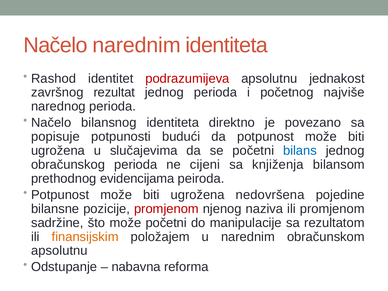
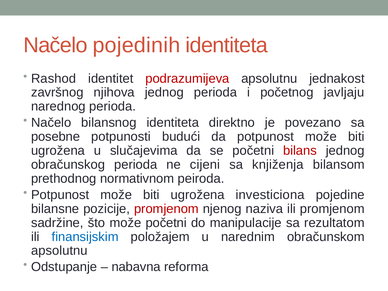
Načelo narednim: narednim -> pojedinih
rezultat: rezultat -> njihova
najviše: najviše -> javljaju
popisuje: popisuje -> posebne
bilans colour: blue -> red
evidencijama: evidencijama -> normativnom
nedovršena: nedovršena -> investiciona
finansijskim colour: orange -> blue
